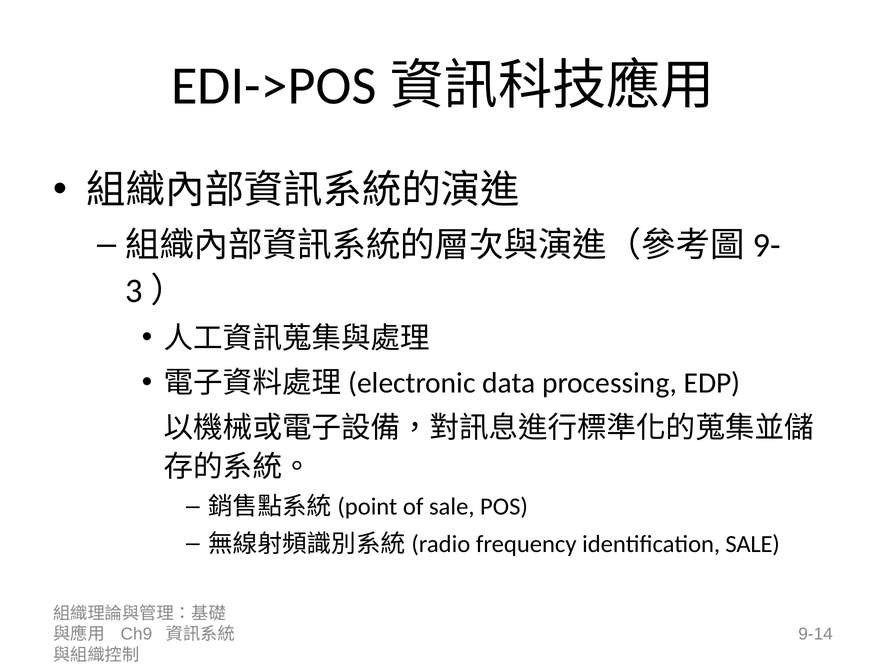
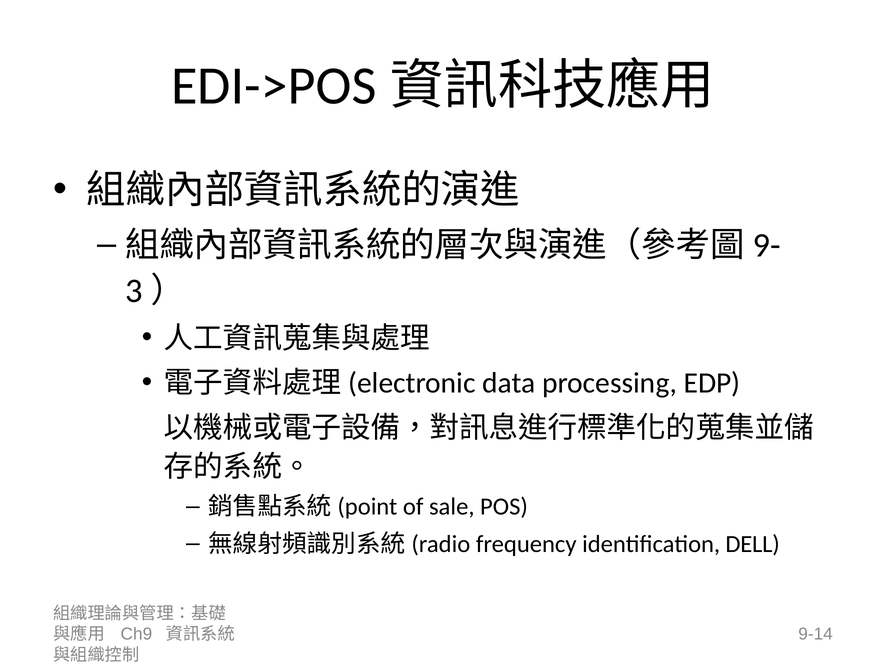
identification SALE: SALE -> DELL
